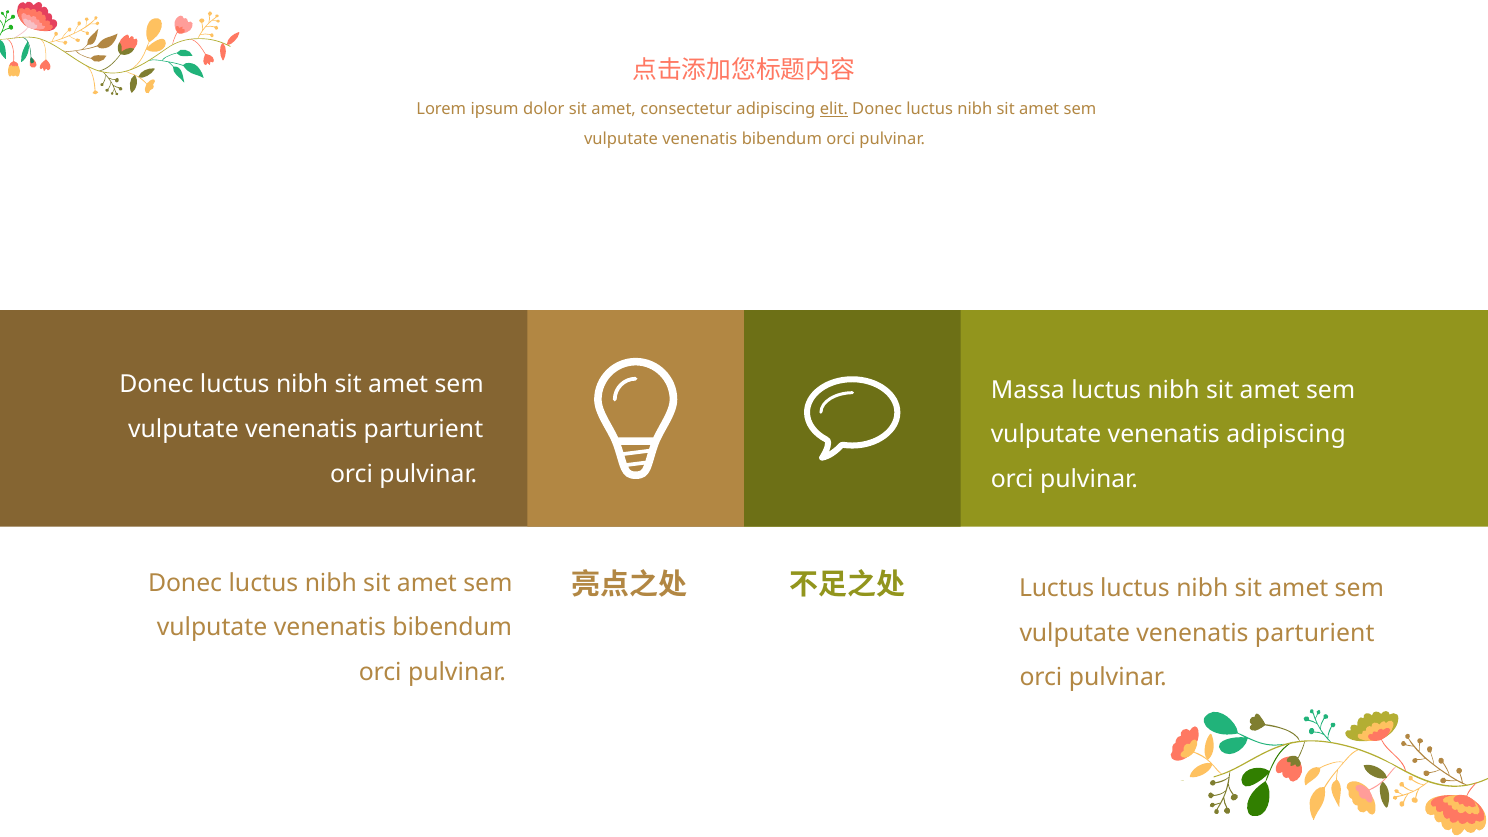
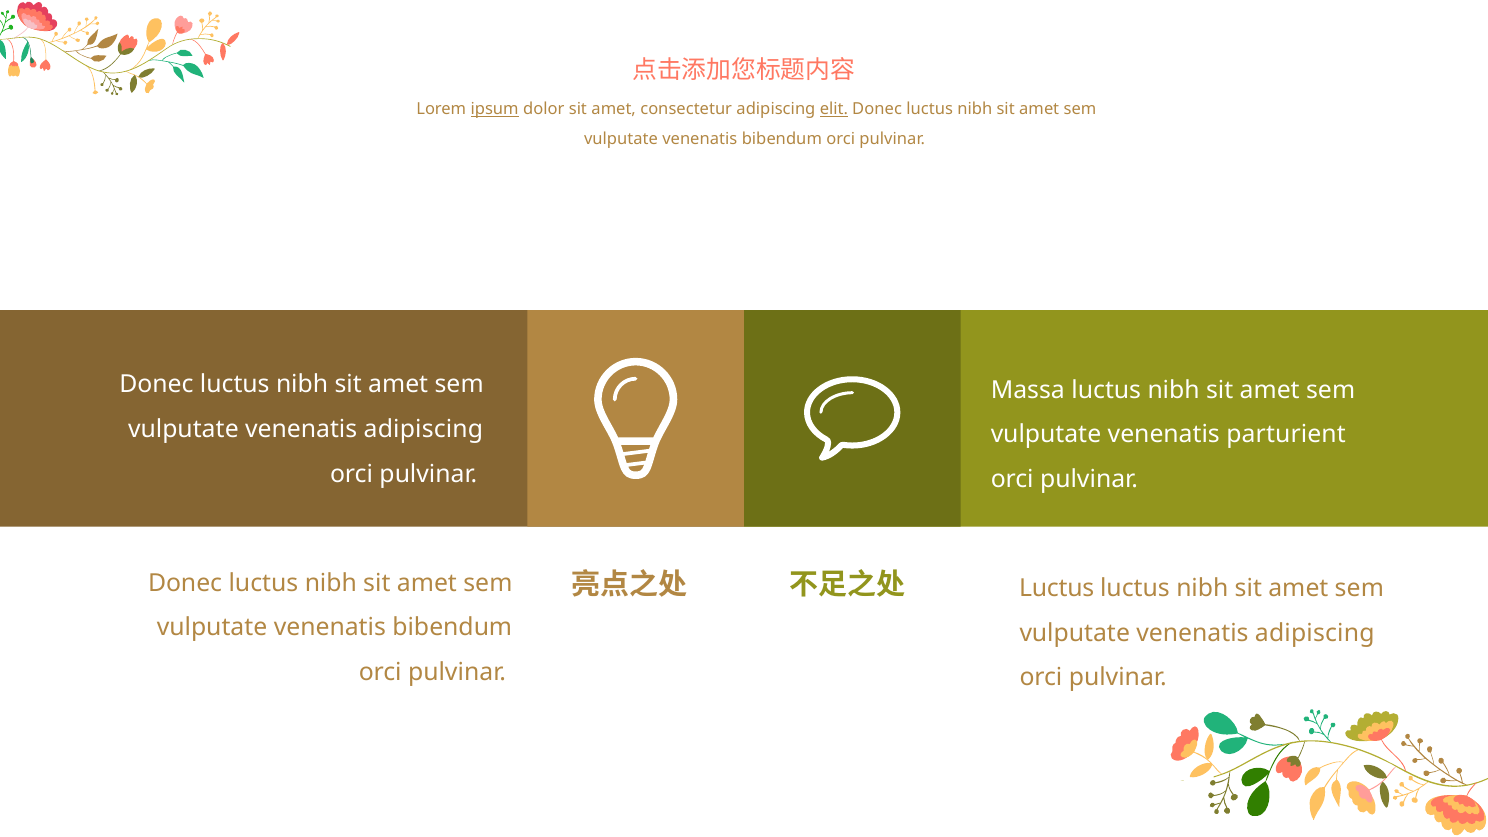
ipsum underline: none -> present
parturient at (423, 429): parturient -> adipiscing
venenatis adipiscing: adipiscing -> parturient
parturient at (1315, 633): parturient -> adipiscing
